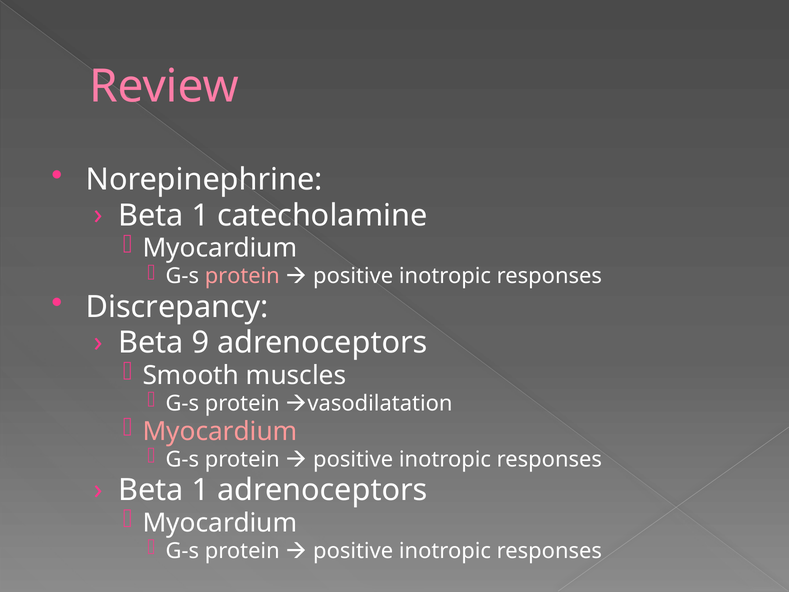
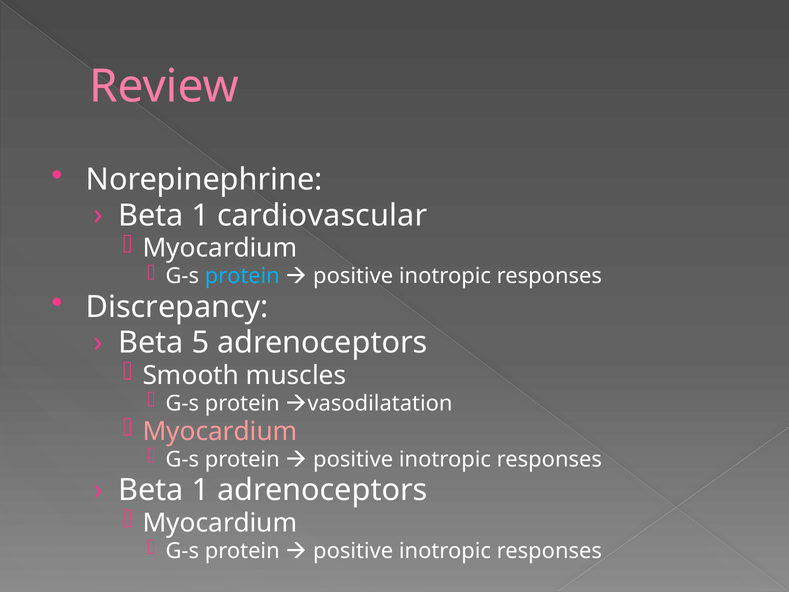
catecholamine: catecholamine -> cardiovascular
protein at (242, 276) colour: pink -> light blue
9: 9 -> 5
